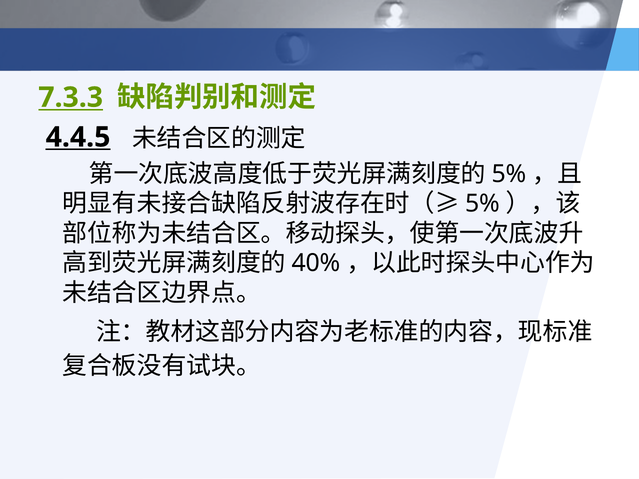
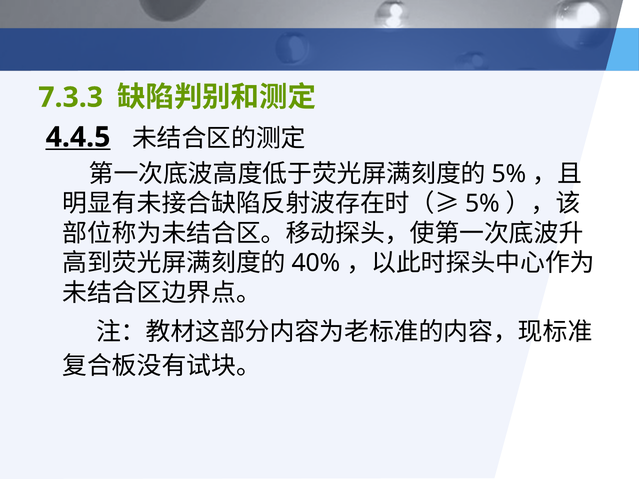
7.3.3 underline: present -> none
